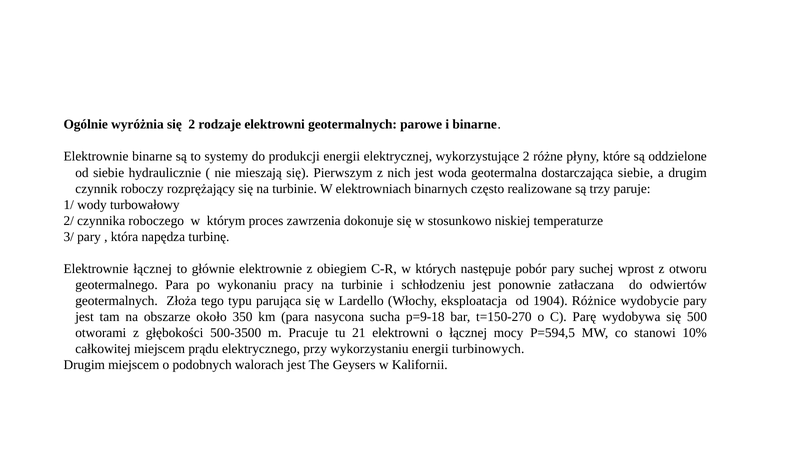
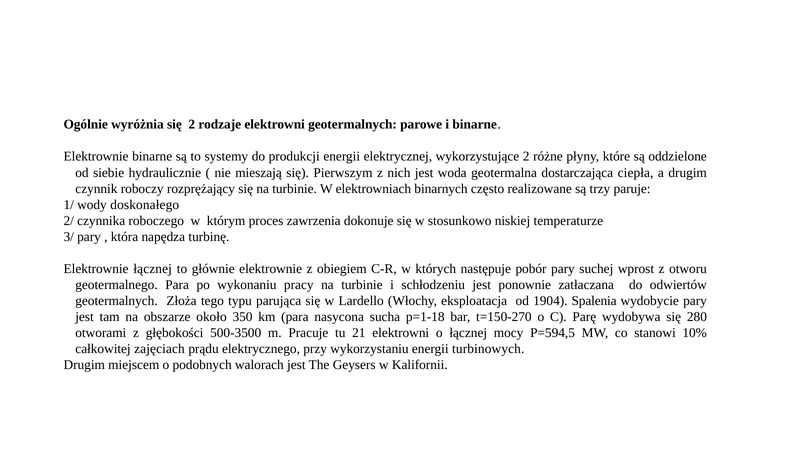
dostarczająca siebie: siebie -> ciepła
turbowałowy: turbowałowy -> doskonałego
Różnice: Różnice -> Spalenia
p=9-18: p=9-18 -> p=1-18
500: 500 -> 280
całkowitej miejscem: miejscem -> zajęciach
